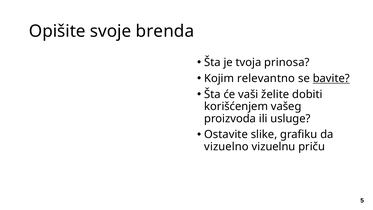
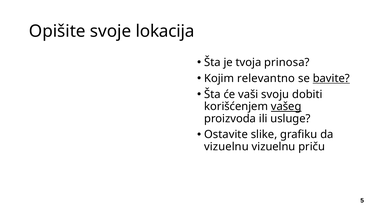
brenda: brenda -> lokacija
želite: želite -> svoju
vašeg underline: none -> present
vizuelno at (226, 147): vizuelno -> vizuelnu
